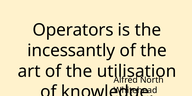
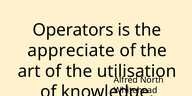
incessantly: incessantly -> appreciate
